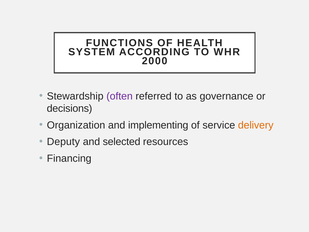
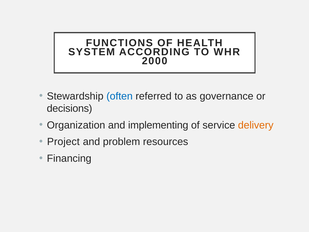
often colour: purple -> blue
Deputy: Deputy -> Project
selected: selected -> problem
